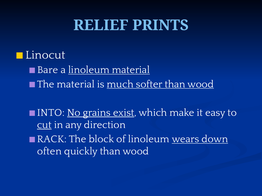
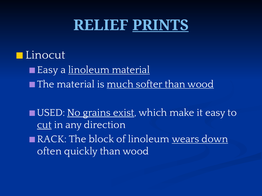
PRINTS underline: none -> present
Bare at (48, 70): Bare -> Easy
INTO: INTO -> USED
